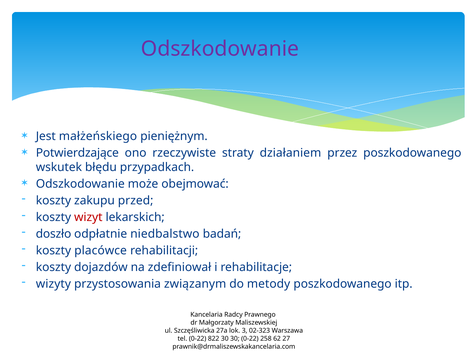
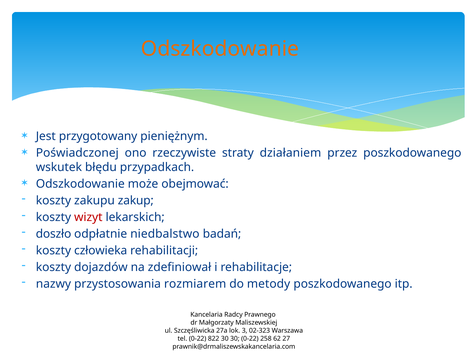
Odszkodowanie at (220, 49) colour: purple -> orange
małżeńskiego: małżeńskiego -> przygotowany
Potwierdzające: Potwierdzające -> Poświadczonej
przed: przed -> zakup
placówce: placówce -> człowieka
wizyty: wizyty -> nazwy
związanym: związanym -> rozmiarem
